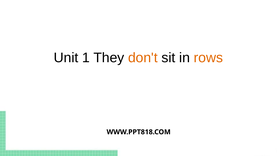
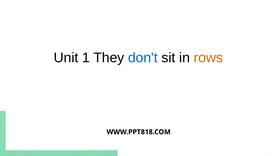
don't colour: orange -> blue
